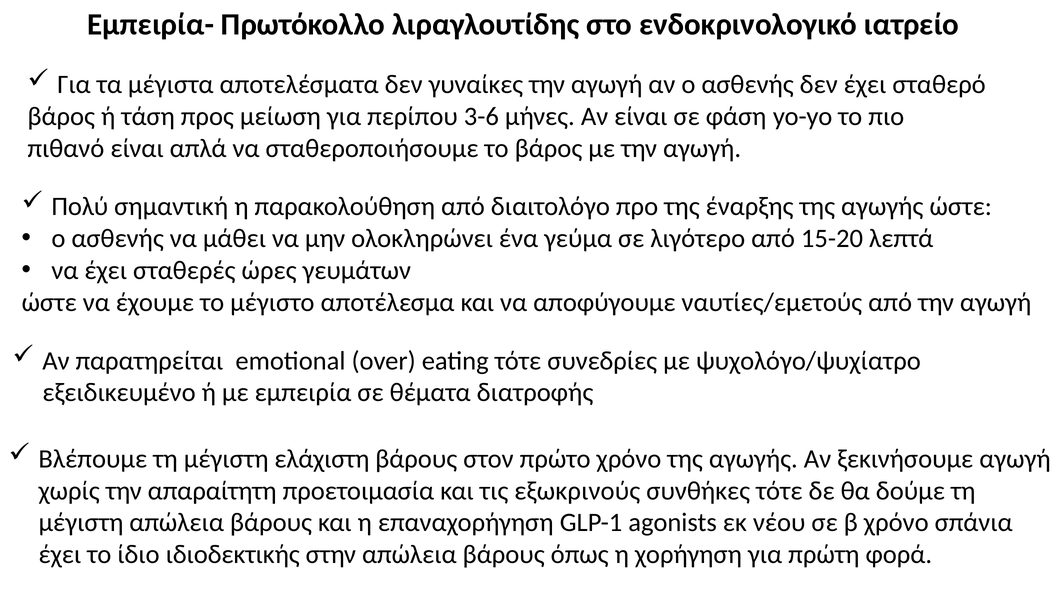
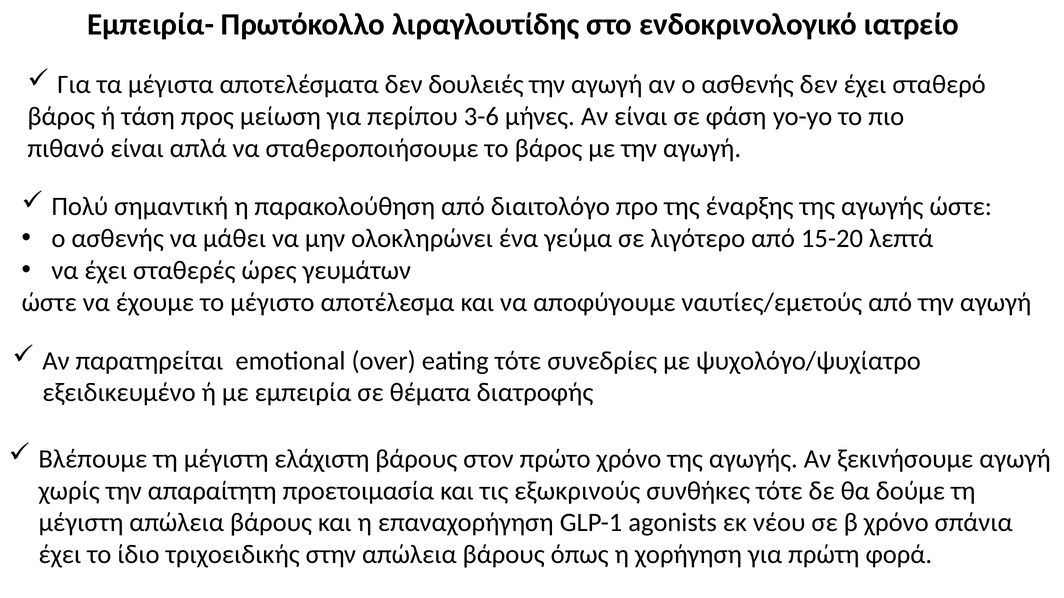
γυναίκες: γυναίκες -> δουλειές
ιδιοδεκτικής: ιδιοδεκτικής -> τριχοειδικής
